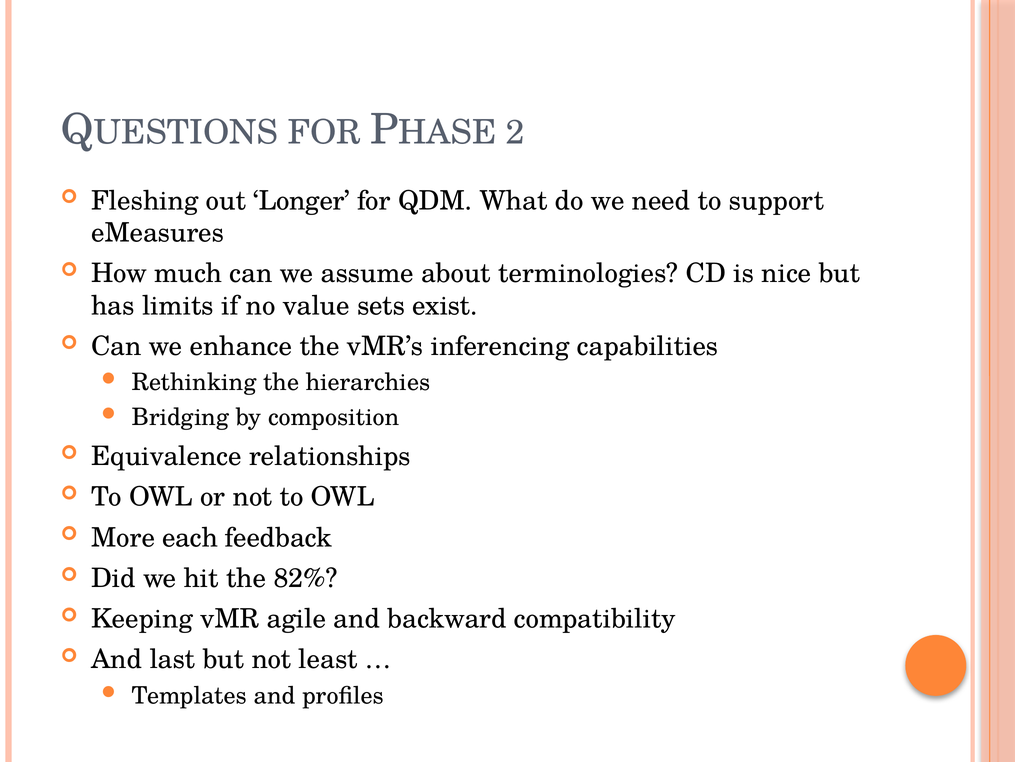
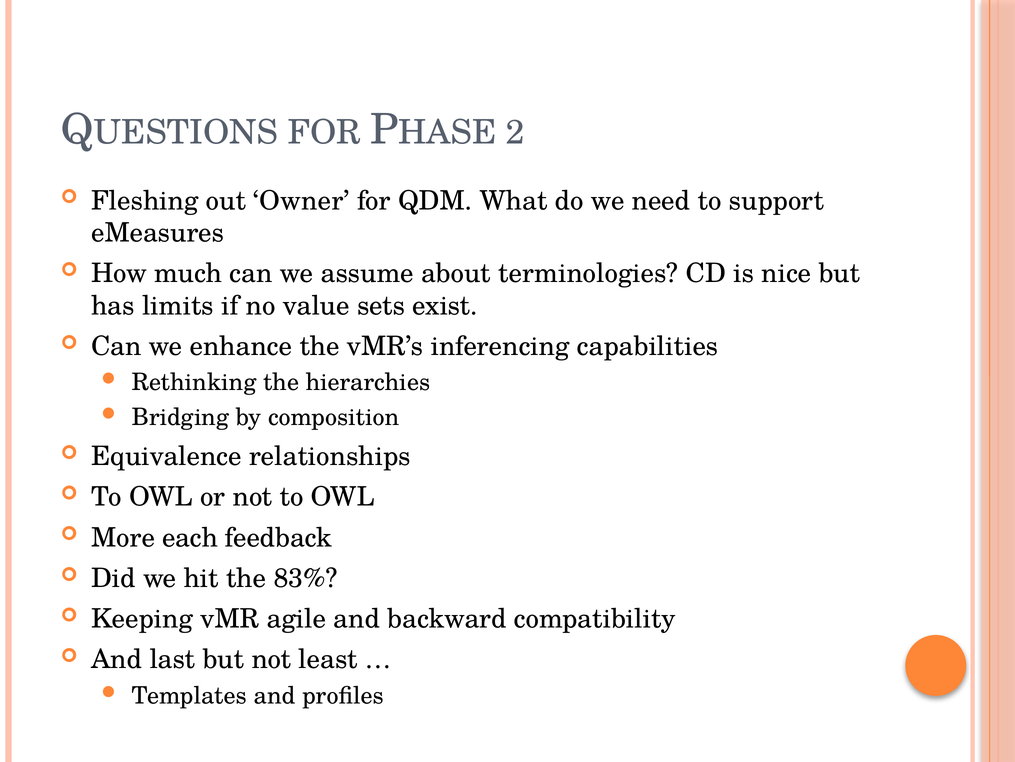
Longer: Longer -> Owner
82%: 82% -> 83%
